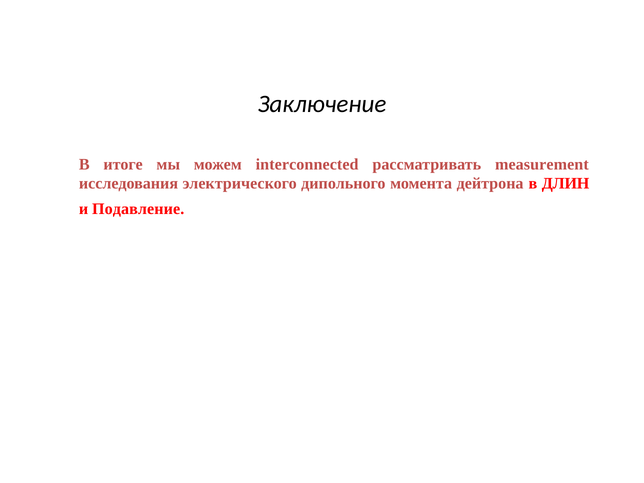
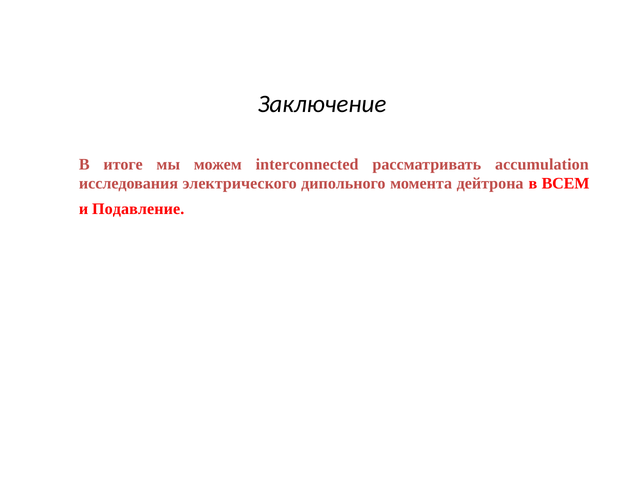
measurement: measurement -> accumulation
ДЛИН: ДЛИН -> ВСЕМ
